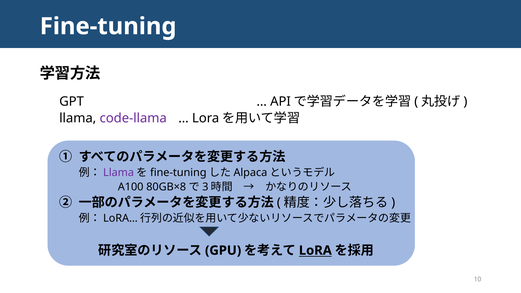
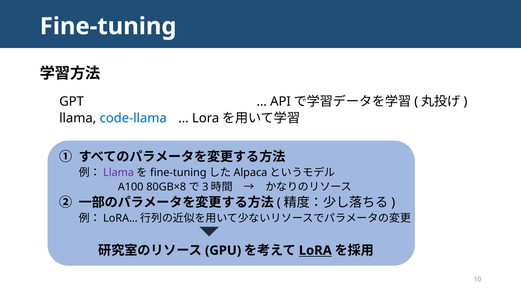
code-llama colour: purple -> blue
